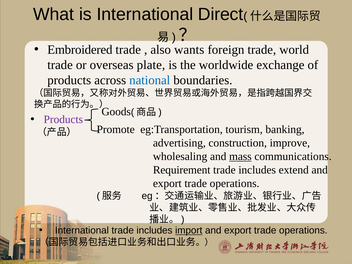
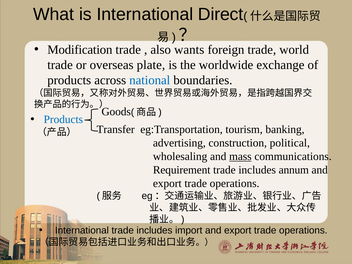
Embroidered: Embroidered -> Modification
Products at (63, 120) colour: purple -> blue
Promote: Promote -> Transfer
improve: improve -> political
extend: extend -> annum
import underline: present -> none
